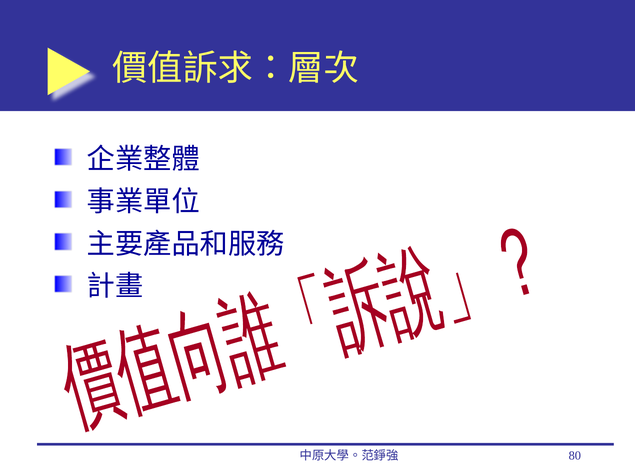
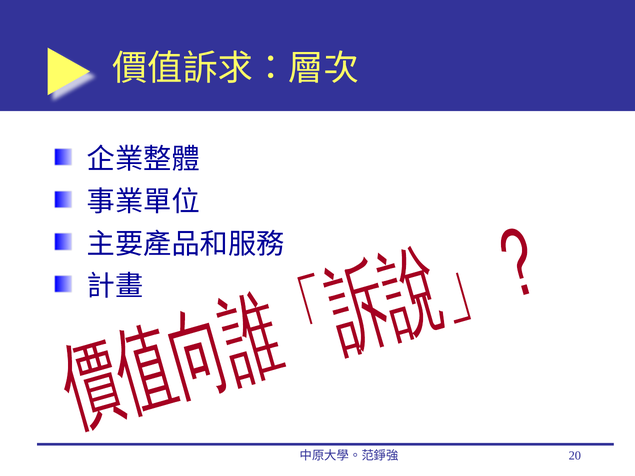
80: 80 -> 20
